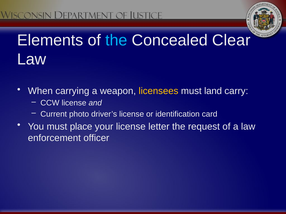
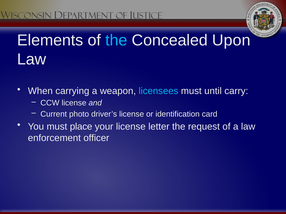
Clear: Clear -> Upon
licensees colour: yellow -> light blue
land: land -> until
